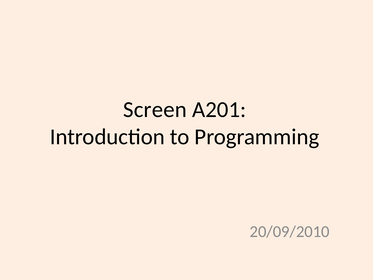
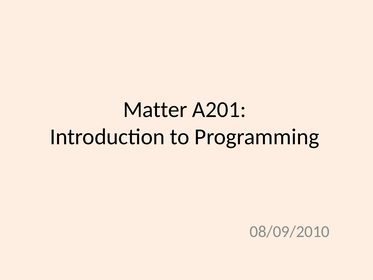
Screen: Screen -> Matter
20/09/2010: 20/09/2010 -> 08/09/2010
